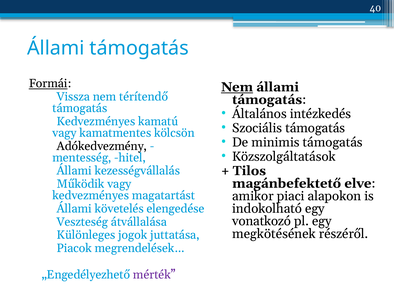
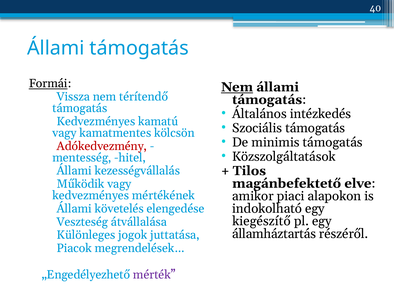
Adókedvezmény colour: black -> red
magatartást: magatartást -> mértékének
vonatkozó: vonatkozó -> kiegészítő
megkötésének: megkötésének -> államháztartás
